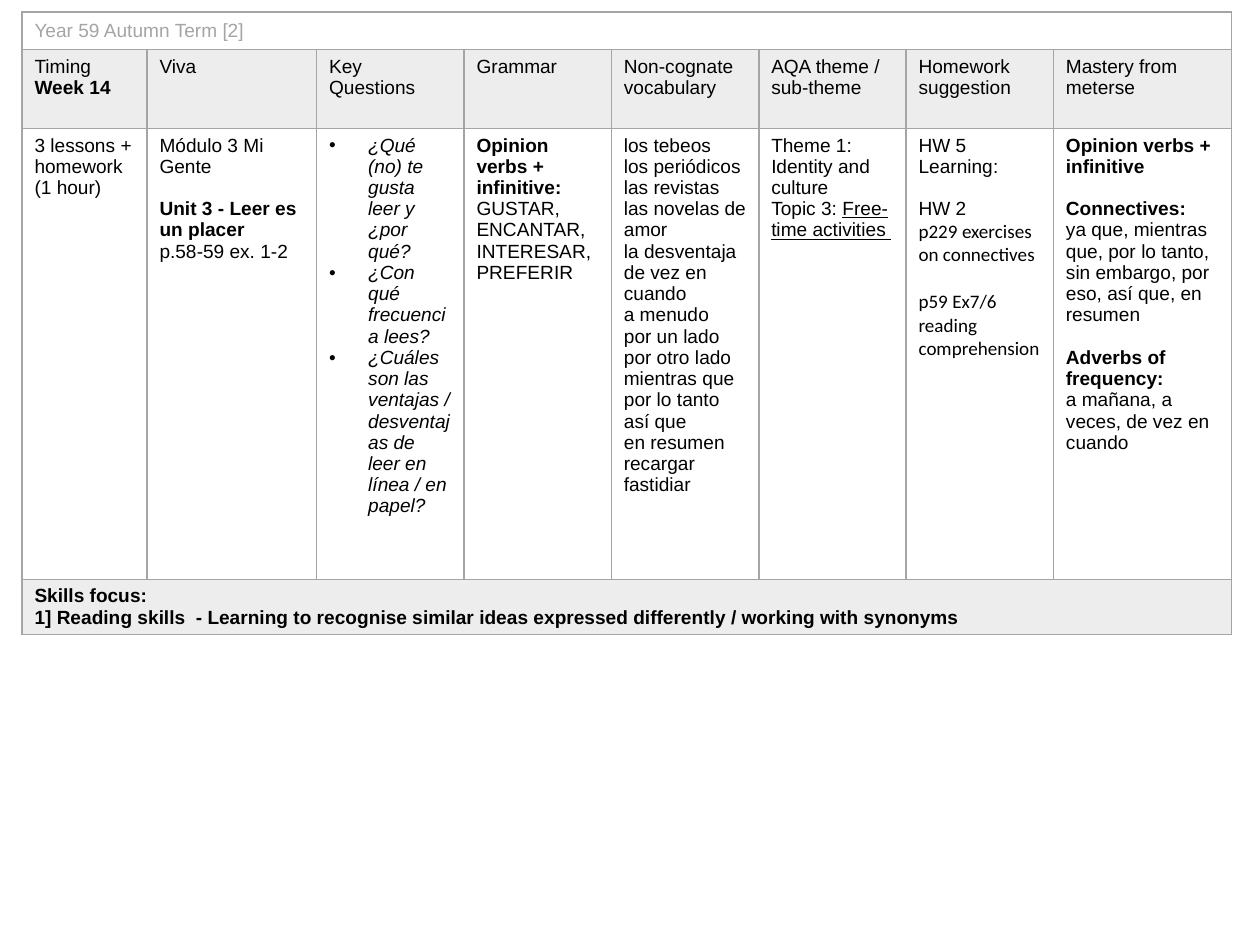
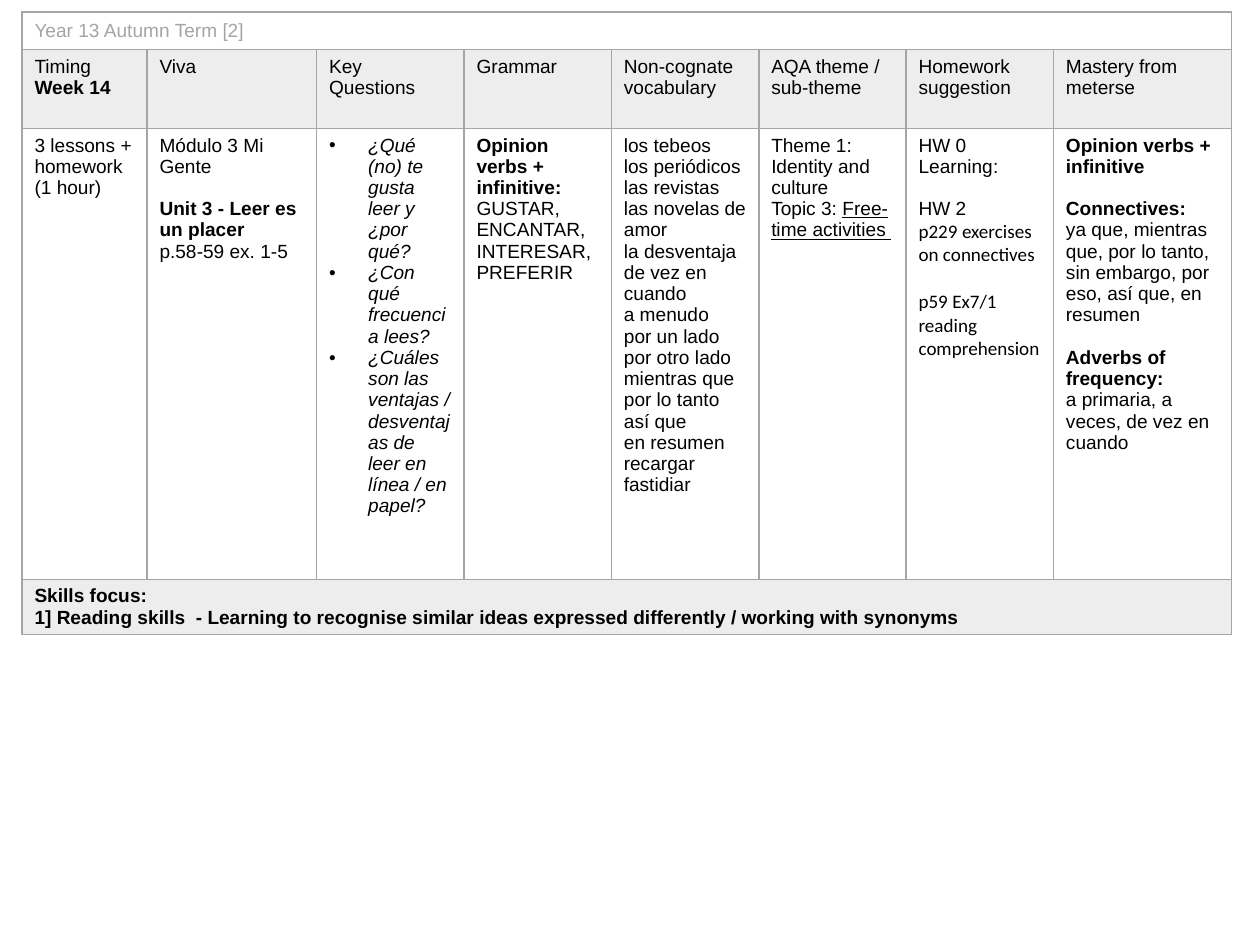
59: 59 -> 13
5: 5 -> 0
1-2: 1-2 -> 1-5
Ex7/6: Ex7/6 -> Ex7/1
mañana: mañana -> primaria
